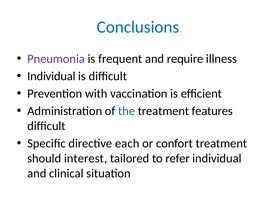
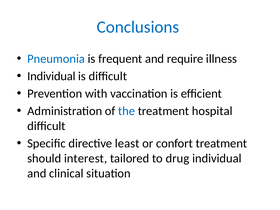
Pneumonia colour: purple -> blue
features: features -> hospital
each: each -> least
refer: refer -> drug
